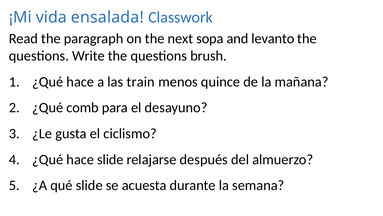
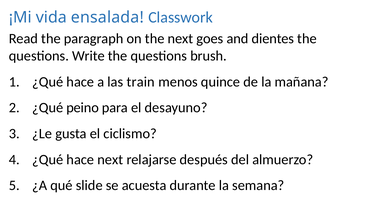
sopa: sopa -> goes
levanto: levanto -> dientes
comb: comb -> peino
hace slide: slide -> next
